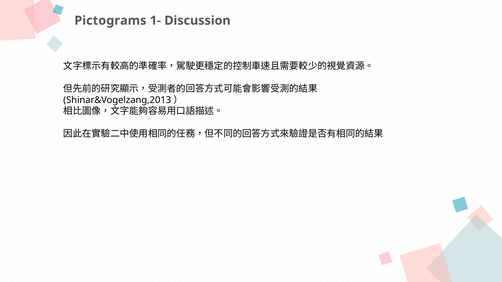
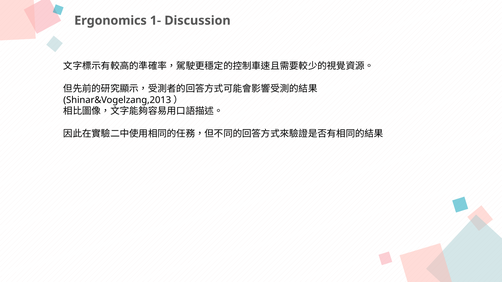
Pictograms: Pictograms -> Ergonomics
